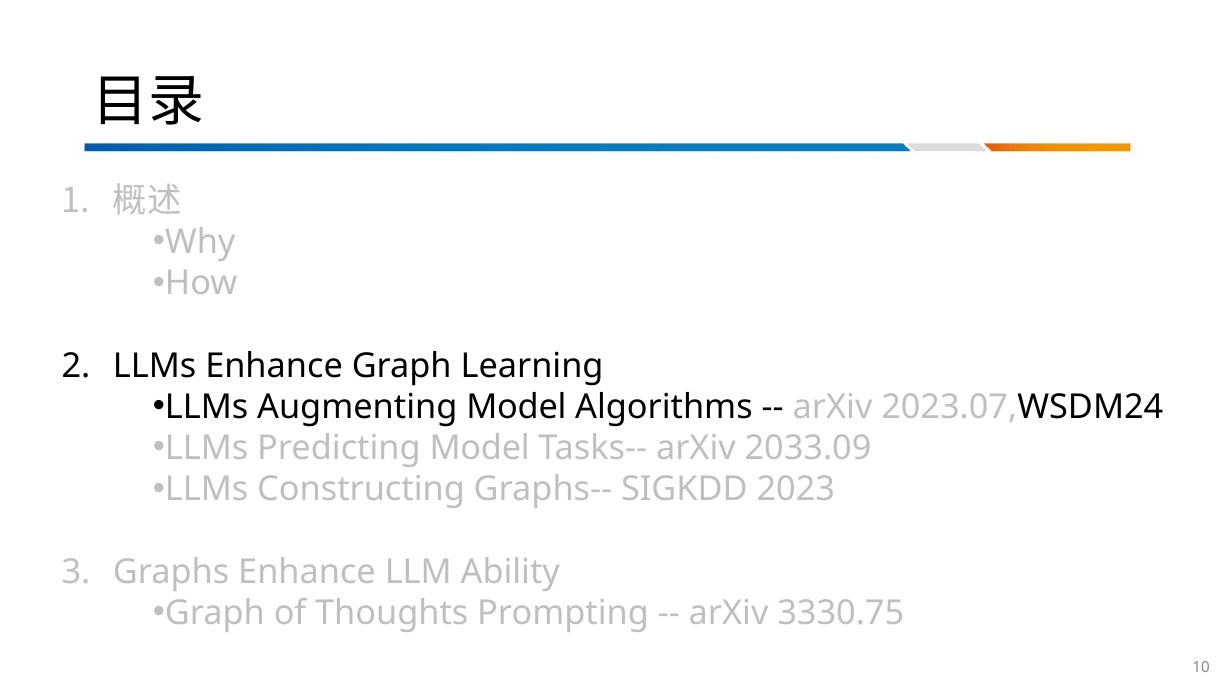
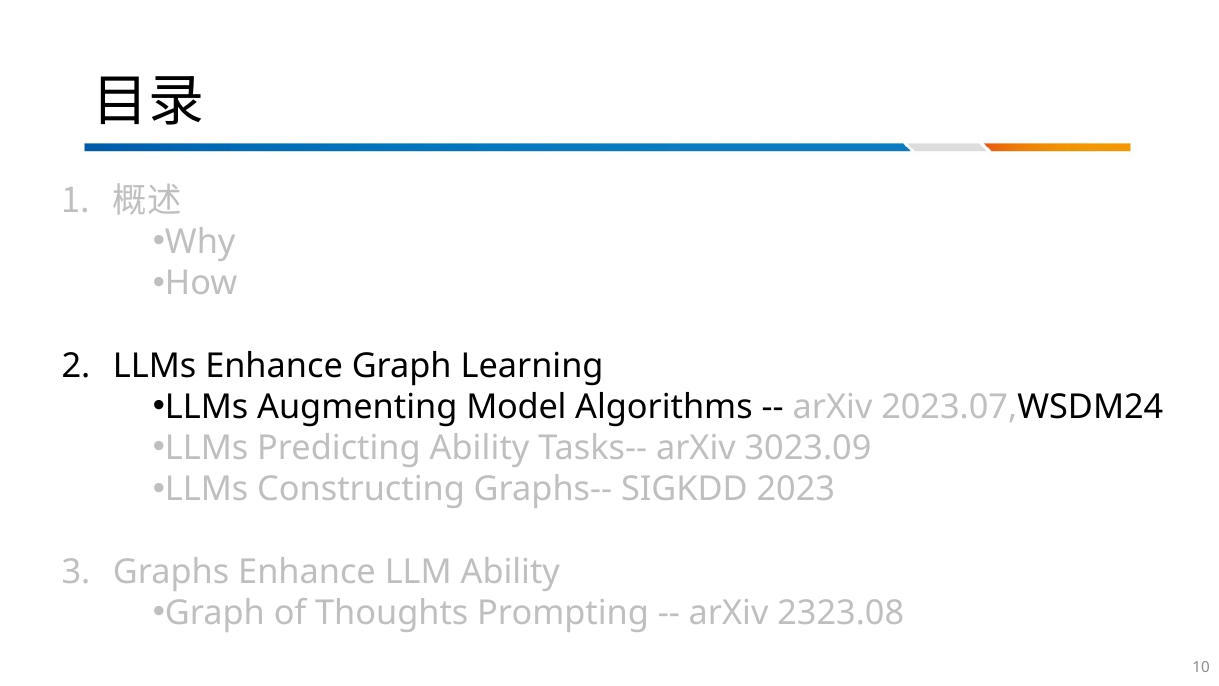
Predicting Model: Model -> Ability
2033.09: 2033.09 -> 3023.09
3330.75: 3330.75 -> 2323.08
